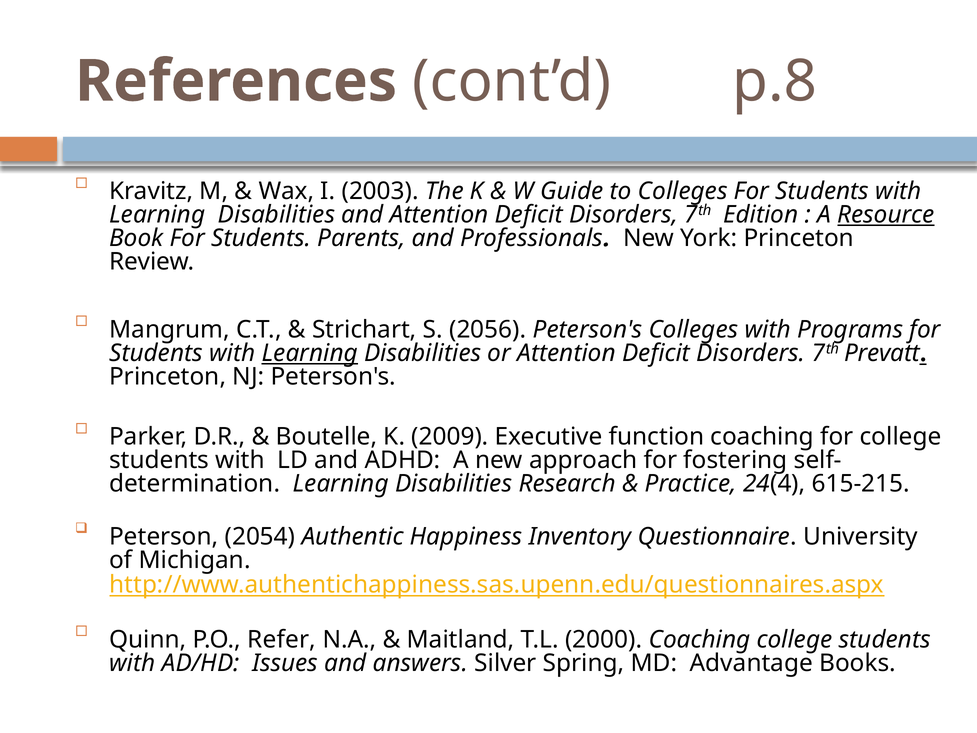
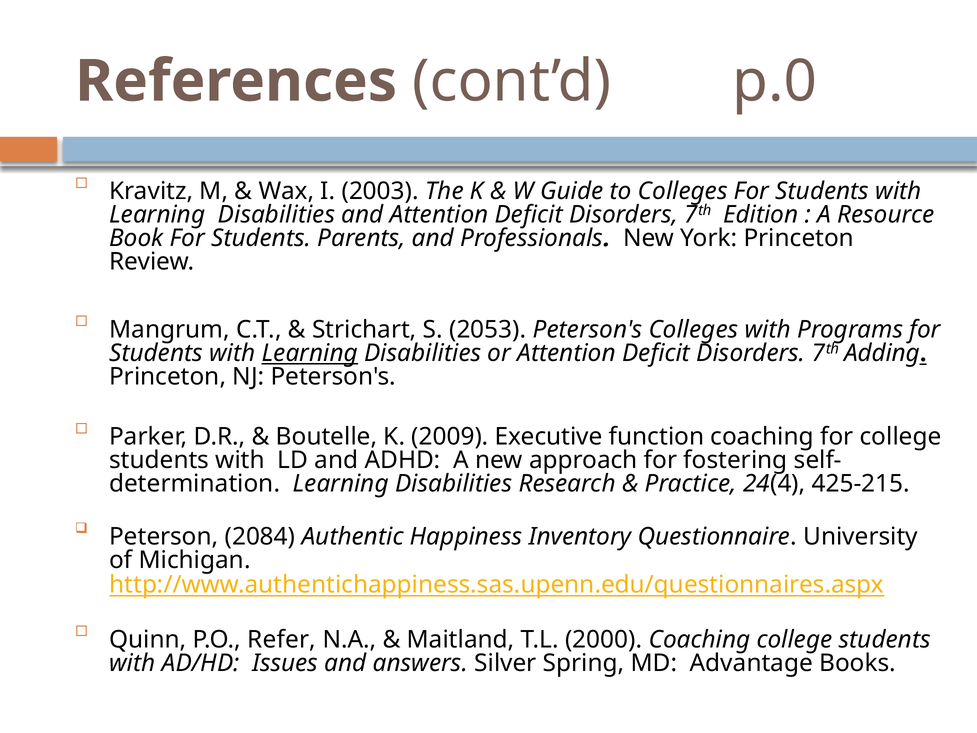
p.8: p.8 -> p.0
Resource underline: present -> none
2056: 2056 -> 2053
Prevatt: Prevatt -> Adding
615-215: 615-215 -> 425-215
2054: 2054 -> 2084
